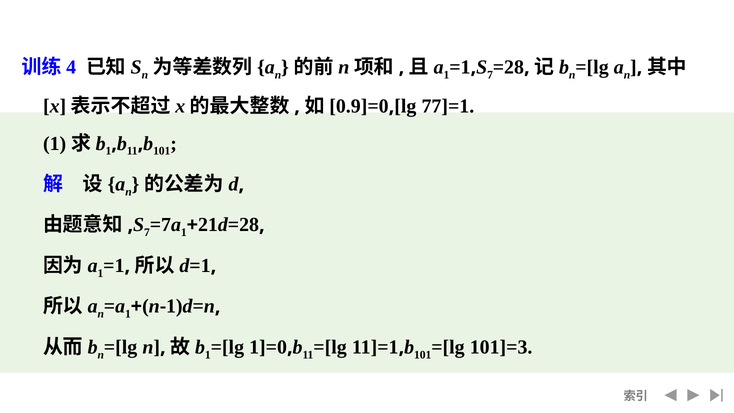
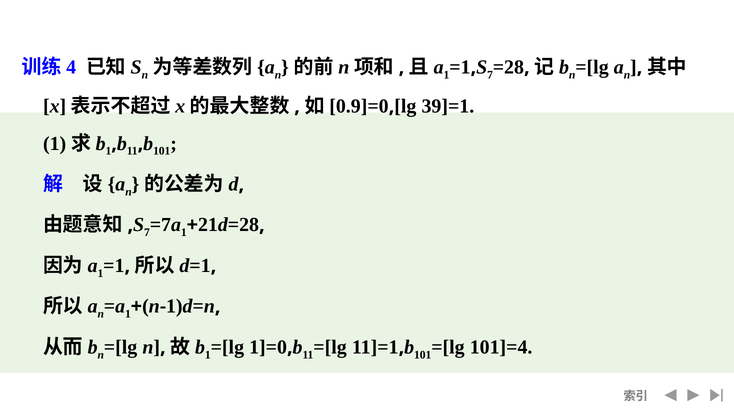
77]=1: 77]=1 -> 39]=1
101]=3: 101]=3 -> 101]=4
